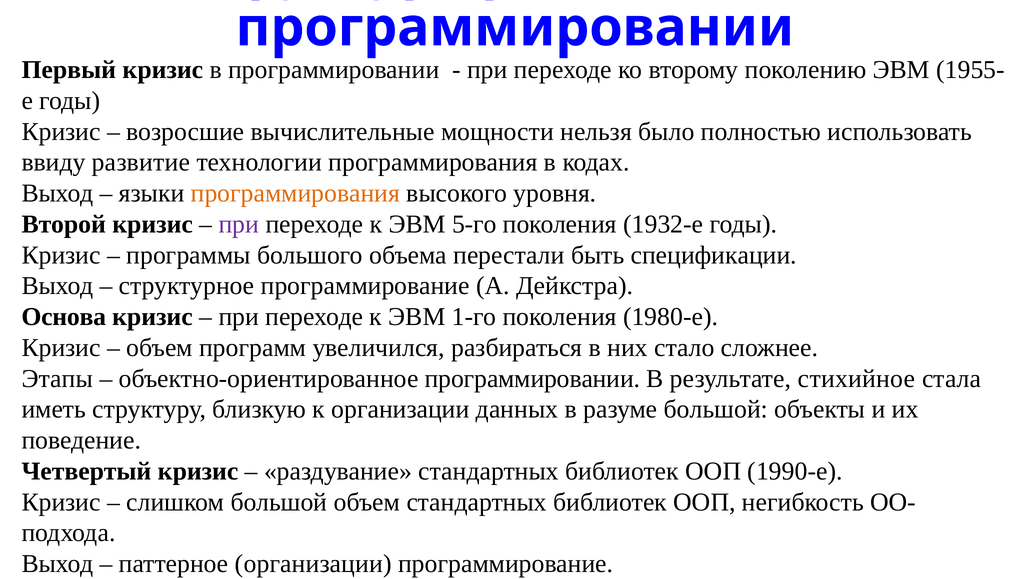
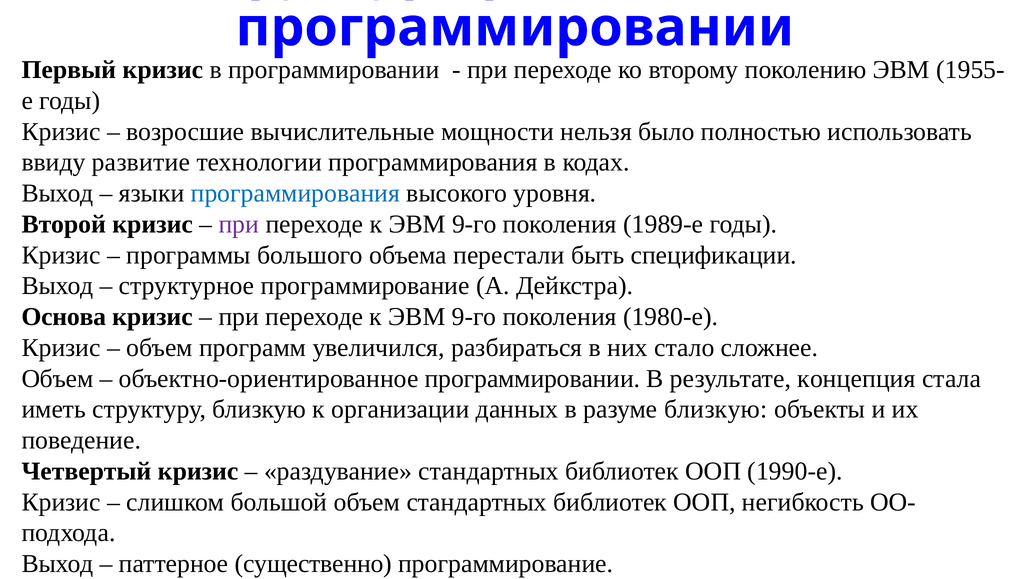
программирования at (295, 193) colour: orange -> blue
5-го at (474, 224): 5-го -> 9-го
1932-е: 1932-е -> 1989-е
1-го at (474, 317): 1-го -> 9-го
Этапы at (57, 379): Этапы -> Объем
стихийное: стихийное -> концепция
разуме большой: большой -> близкую
паттерное организации: организации -> существенно
